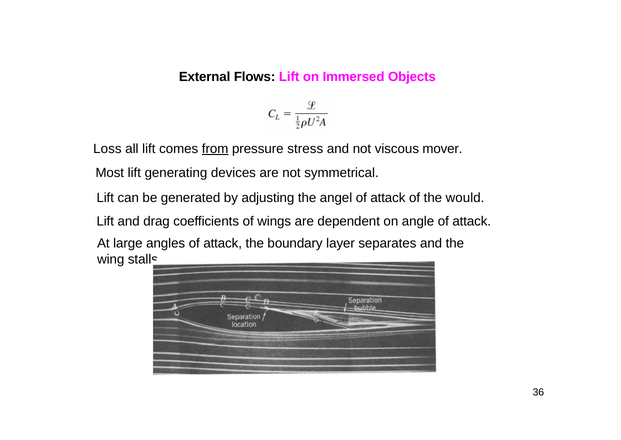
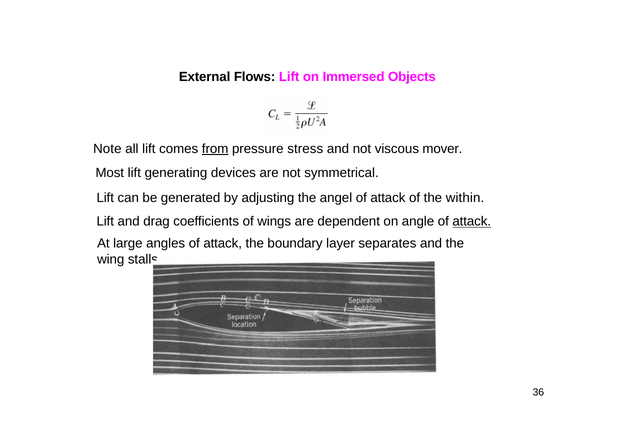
Loss: Loss -> Note
would: would -> within
attack at (472, 221) underline: none -> present
